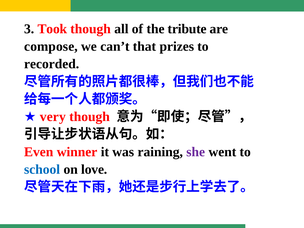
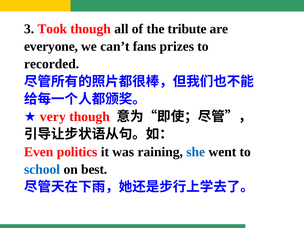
compose: compose -> everyone
that: that -> fans
winner: winner -> politics
she colour: purple -> blue
love: love -> best
